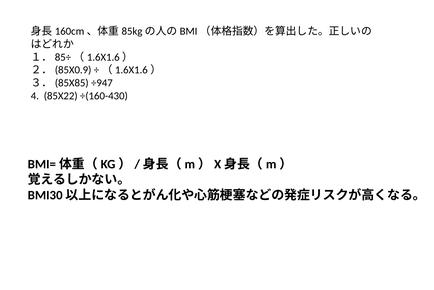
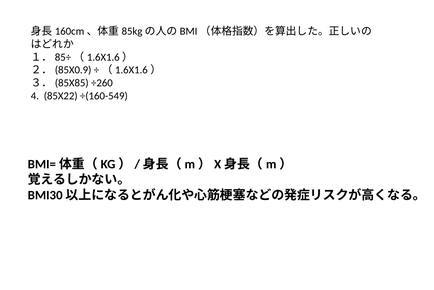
÷947: ÷947 -> ÷260
÷(160-430: ÷(160-430 -> ÷(160-549
